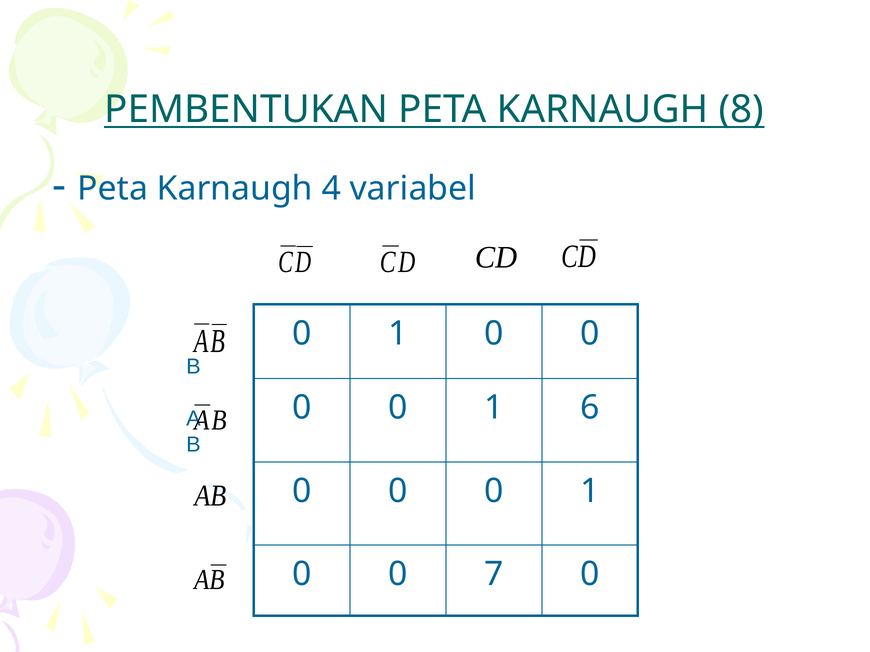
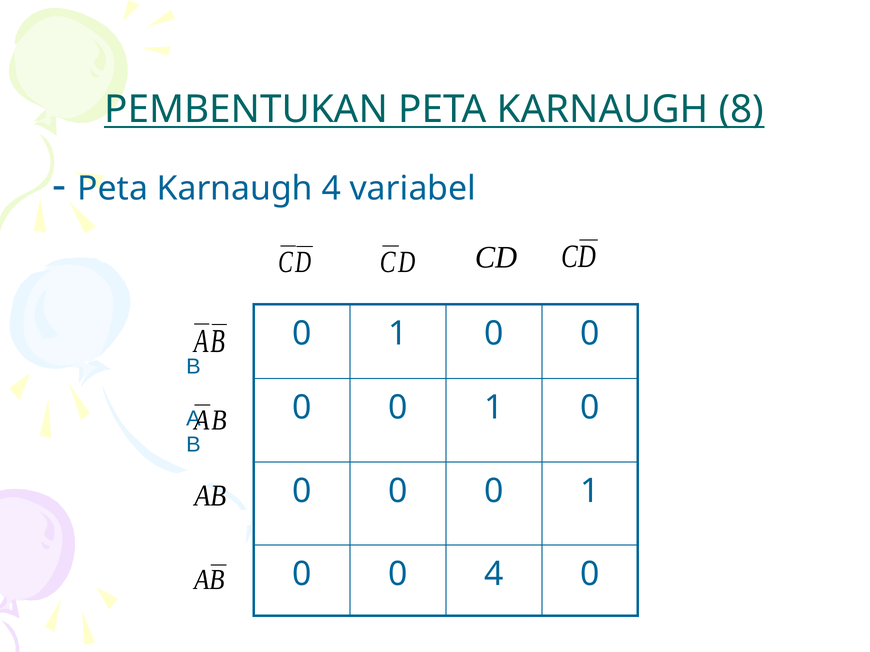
6 at (590, 408): 6 -> 0
0 7: 7 -> 4
